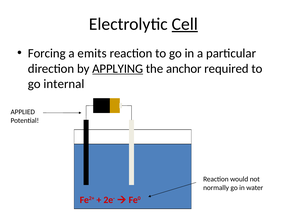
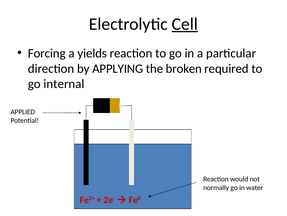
emits: emits -> yields
APPLYING underline: present -> none
anchor: anchor -> broken
